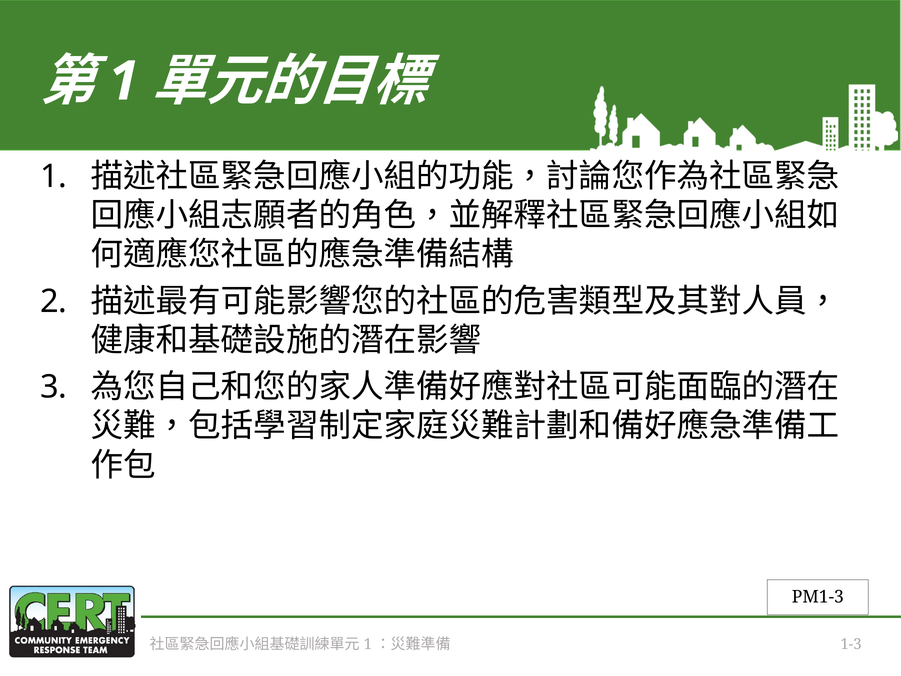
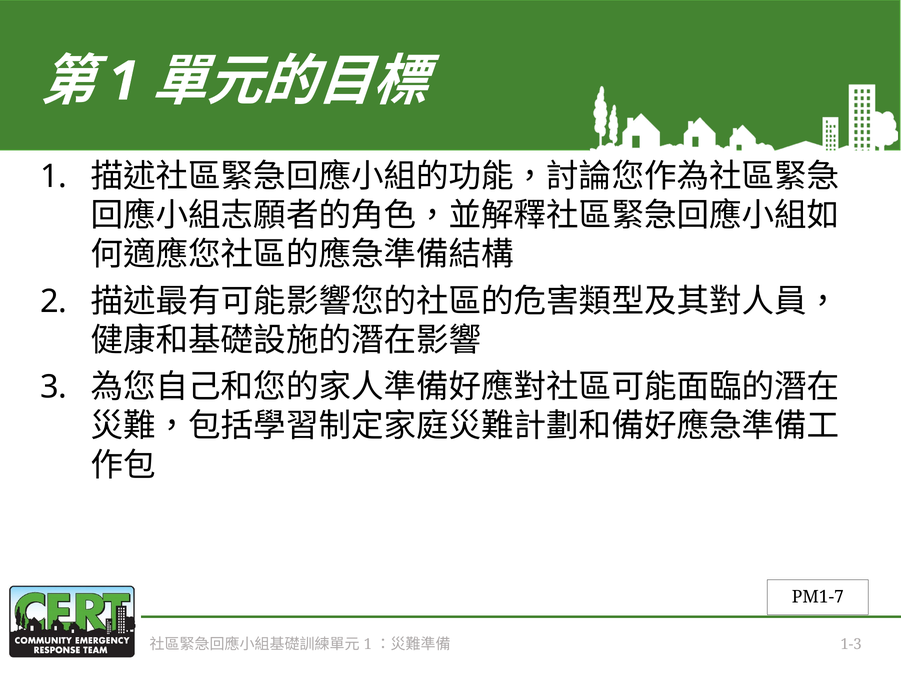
PM1-3: PM1-3 -> PM1-7
